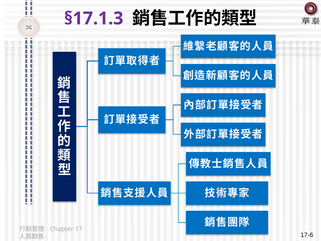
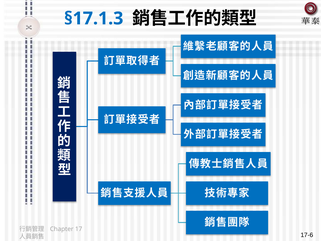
§17.1.3 colour: purple -> blue
